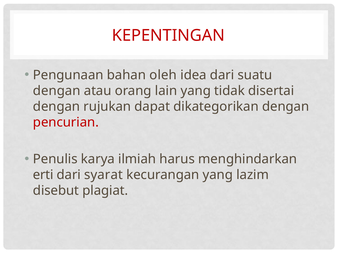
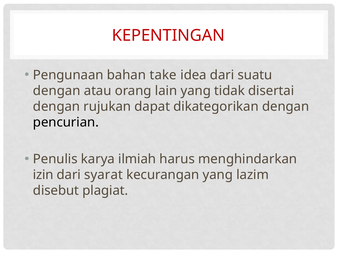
oleh: oleh -> take
pencurian colour: red -> black
erti: erti -> izin
